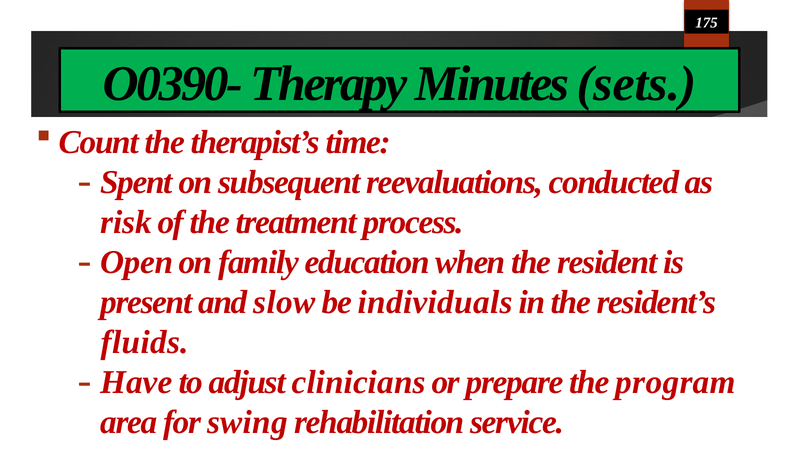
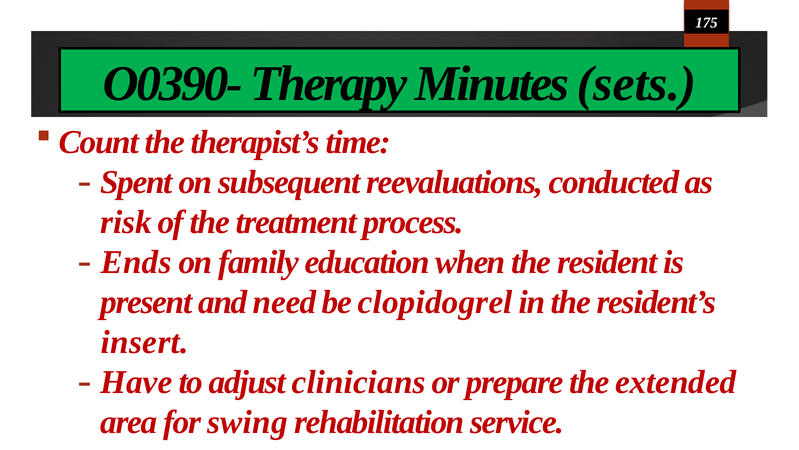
Open: Open -> Ends
slow: slow -> need
individuals: individuals -> clopidogrel
fluids: fluids -> insert
program: program -> extended
